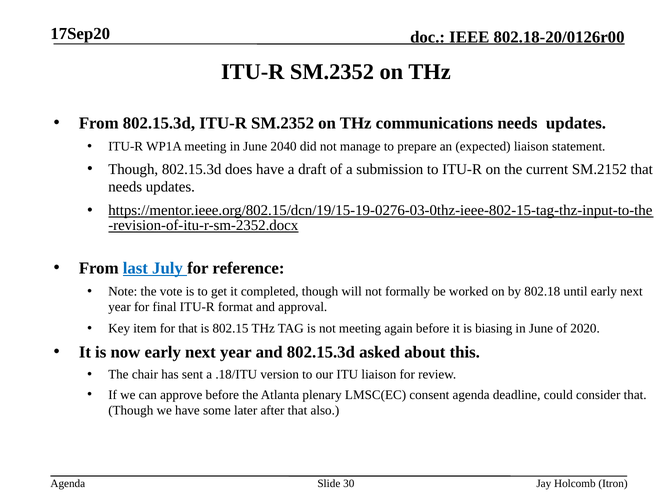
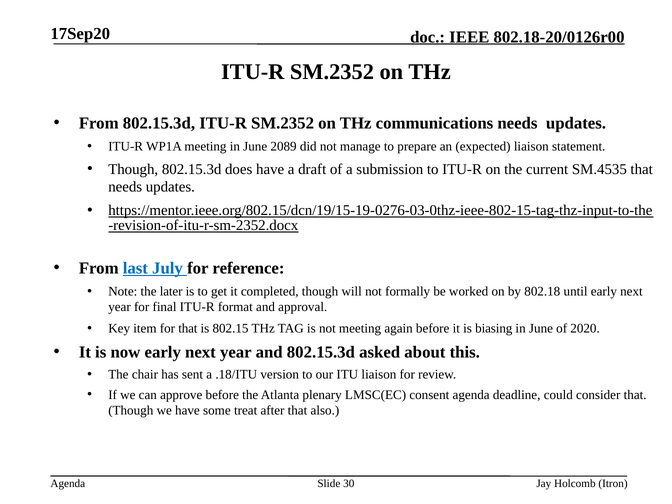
2040: 2040 -> 2089
SM.2152: SM.2152 -> SM.4535
vote: vote -> later
later: later -> treat
